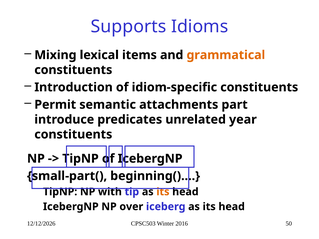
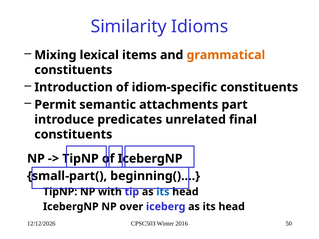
Supports: Supports -> Similarity
year: year -> final
its at (163, 192) colour: orange -> blue
